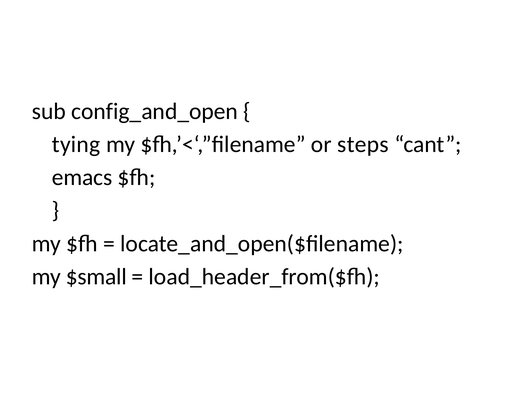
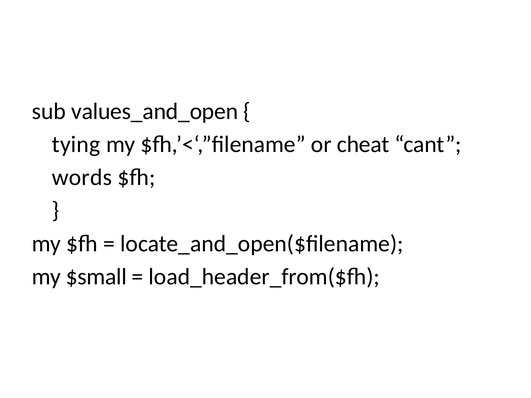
config_and_open: config_and_open -> values_and_open
steps: steps -> cheat
emacs: emacs -> words
